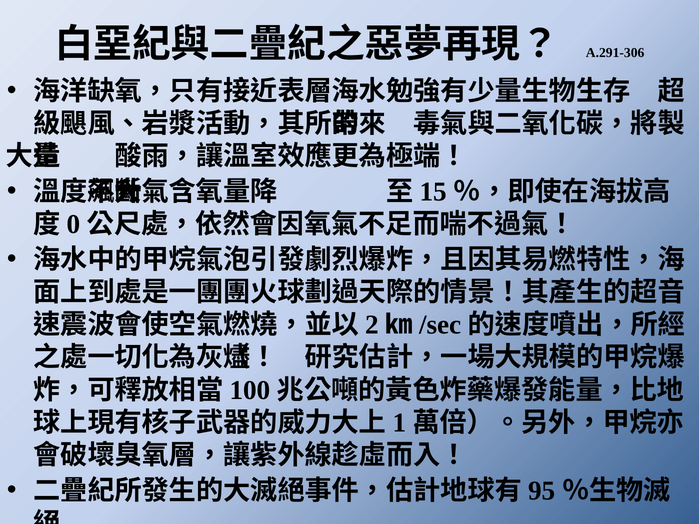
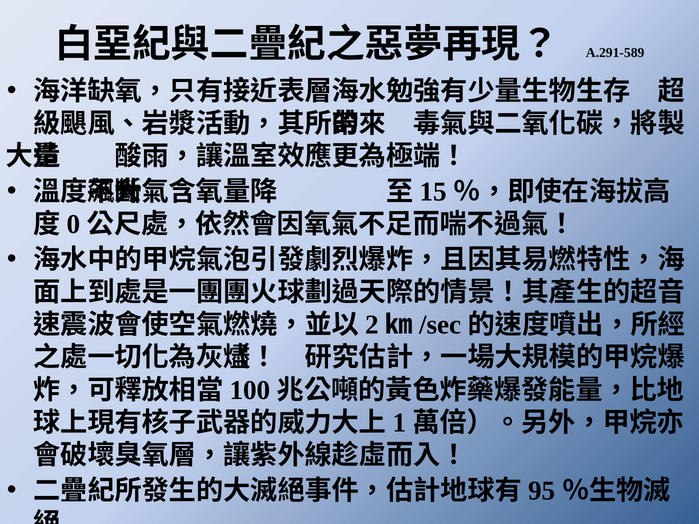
A.291-306: A.291-306 -> A.291-589
